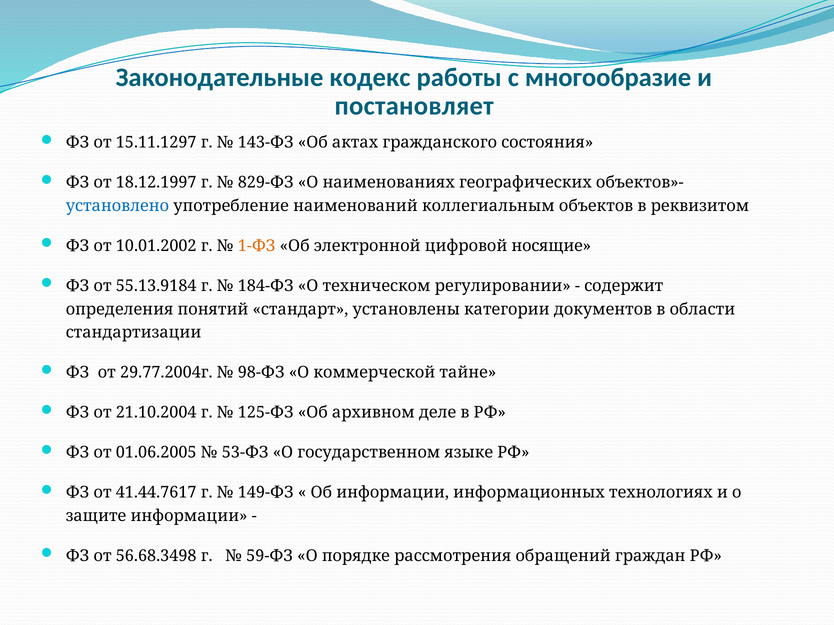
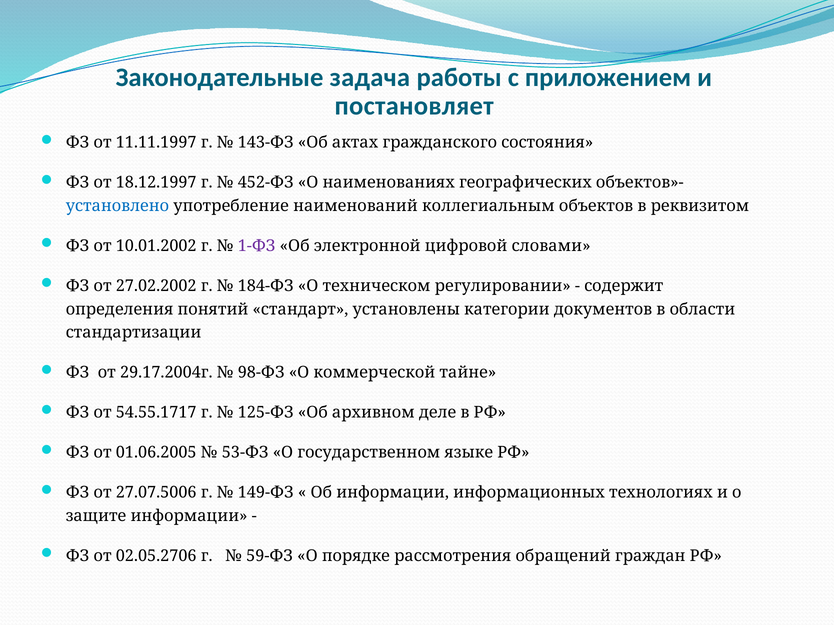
кодекс: кодекс -> задача
многообразие: многообразие -> приложением
15.11.1297: 15.11.1297 -> 11.11.1997
829-ФЗ: 829-ФЗ -> 452-ФЗ
1-ФЗ colour: orange -> purple
носящие: носящие -> словами
55.13.9184: 55.13.9184 -> 27.02.2002
29.77.2004г: 29.77.2004г -> 29.17.2004г
21.10.2004: 21.10.2004 -> 54.55.1717
41.44.7617: 41.44.7617 -> 27.07.5006
56.68.3498: 56.68.3498 -> 02.05.2706
